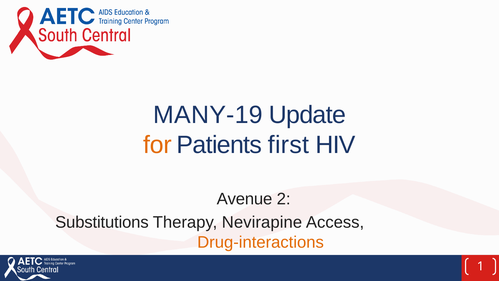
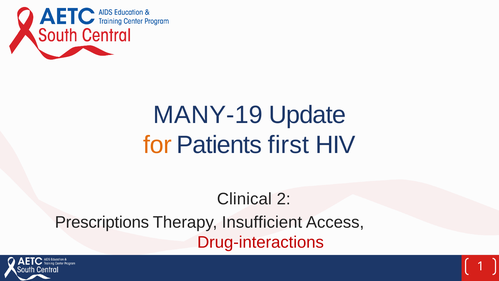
Avenue: Avenue -> Clinical
Substitutions: Substitutions -> Prescriptions
Nevirapine: Nevirapine -> Insufficient
Drug-interactions colour: orange -> red
